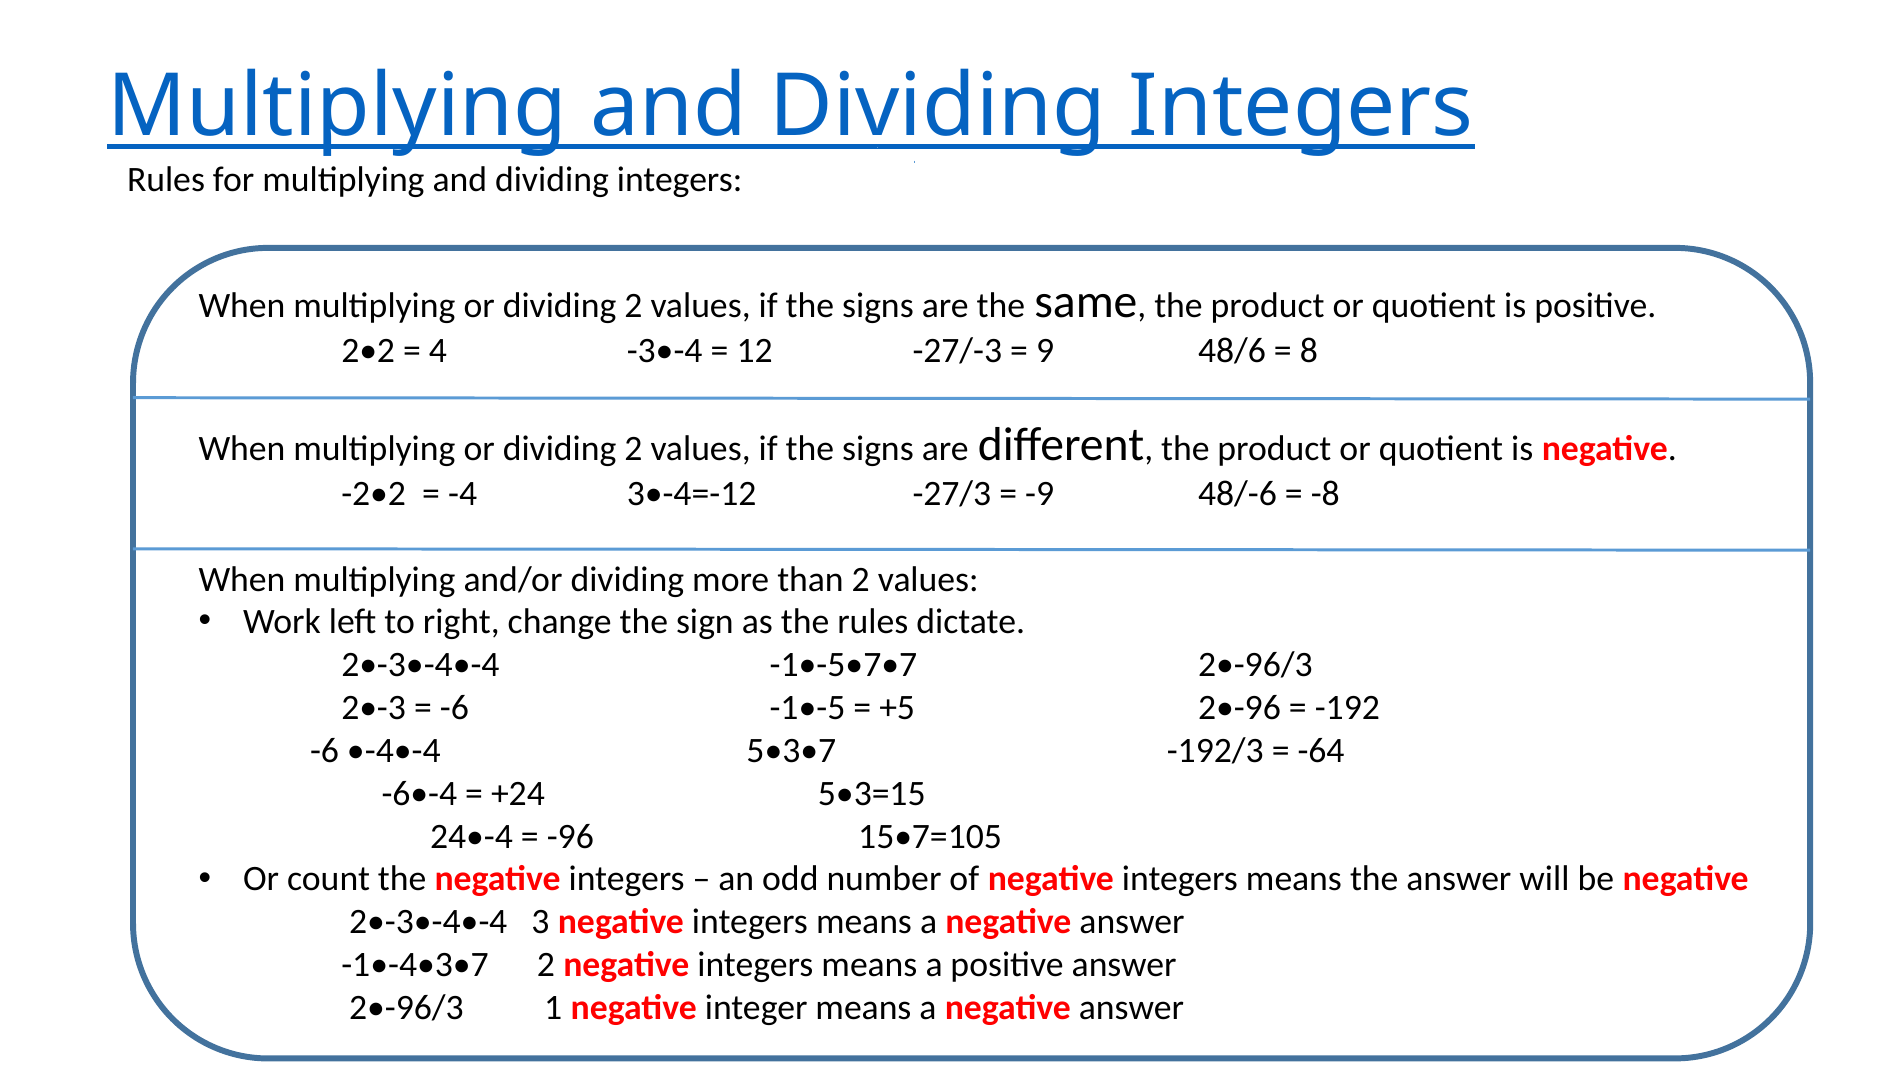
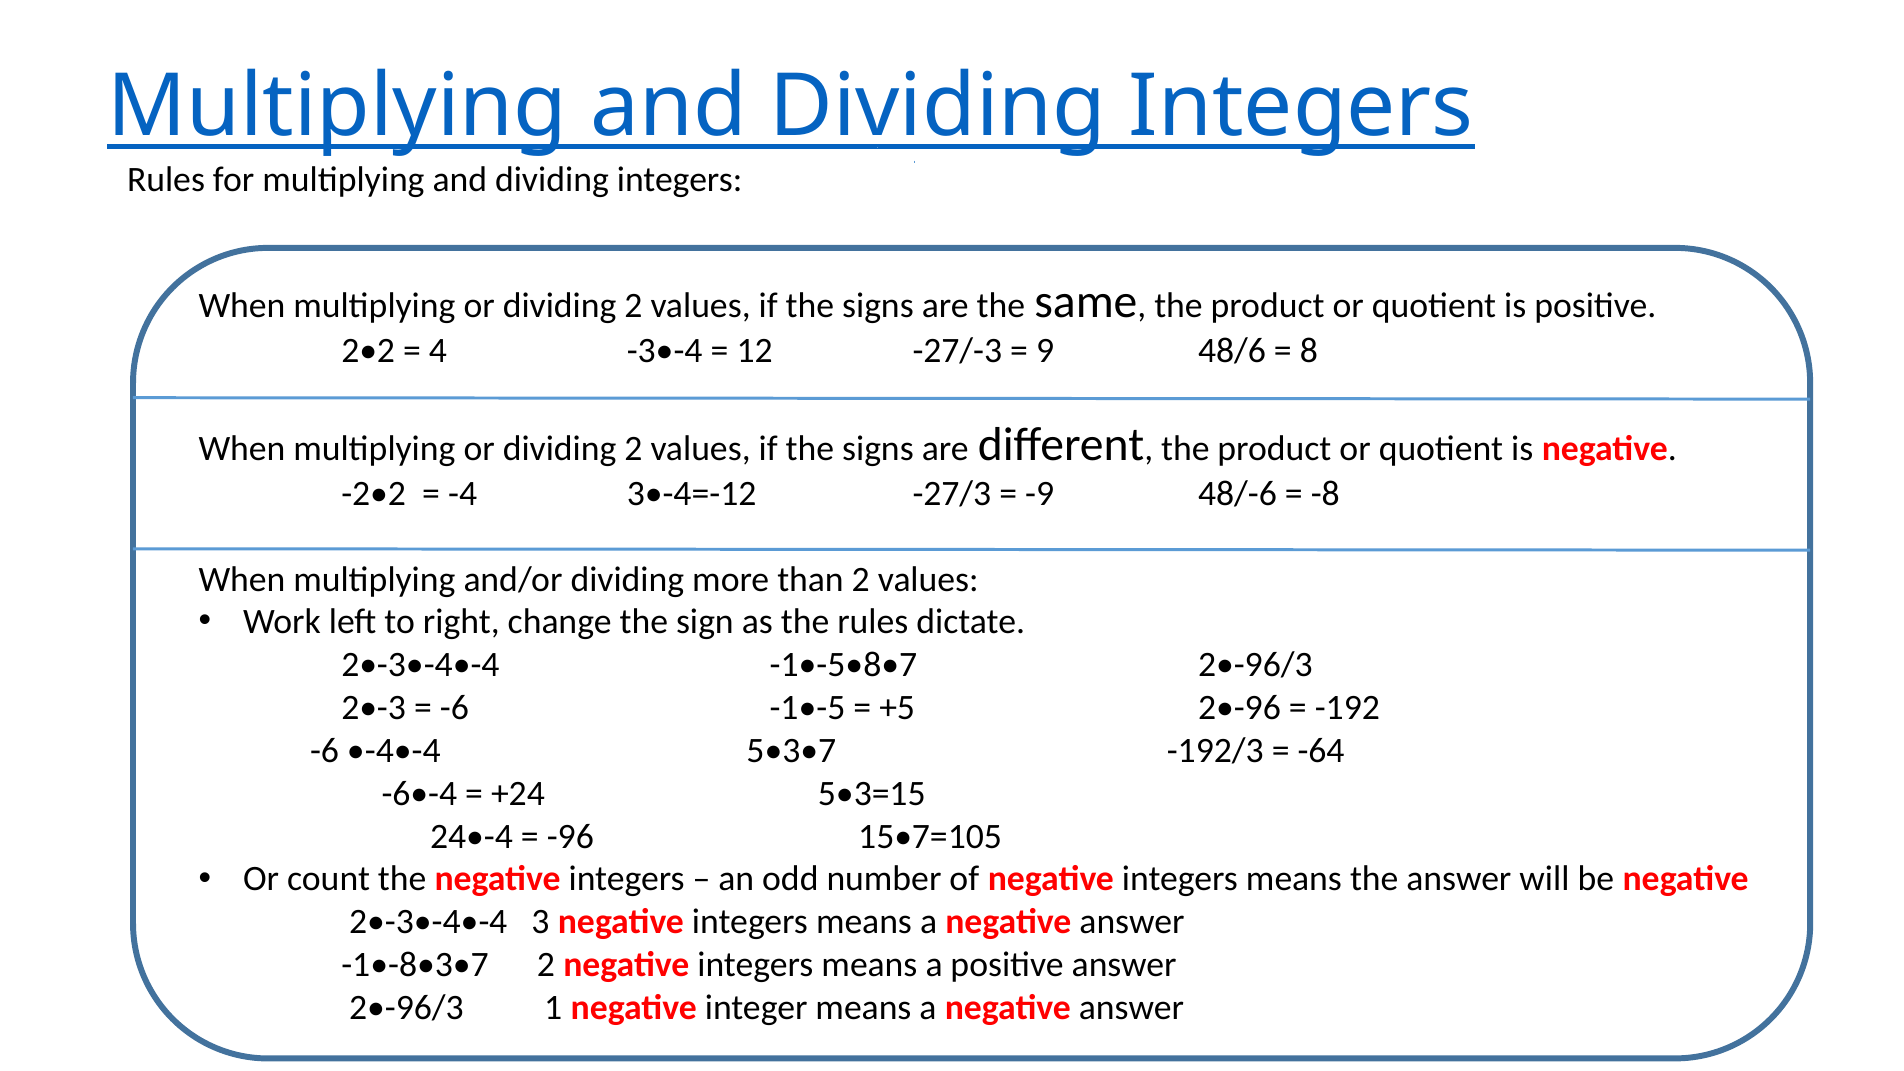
-1•-5•7•7: -1•-5•7•7 -> -1•-5•8•7
-1•-4•3•7: -1•-4•3•7 -> -1•-8•3•7
